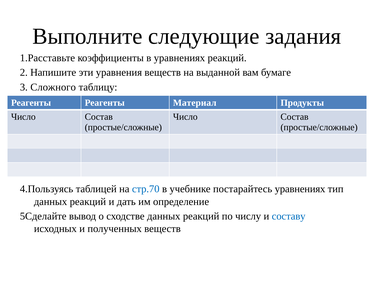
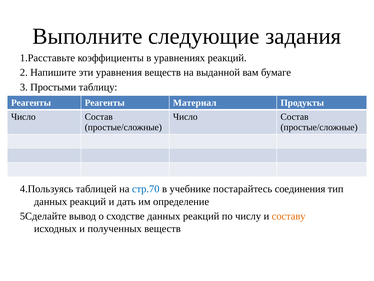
Сложного: Сложного -> Простыми
постарайтесь уравнениях: уравнениях -> соединения
составу colour: blue -> orange
